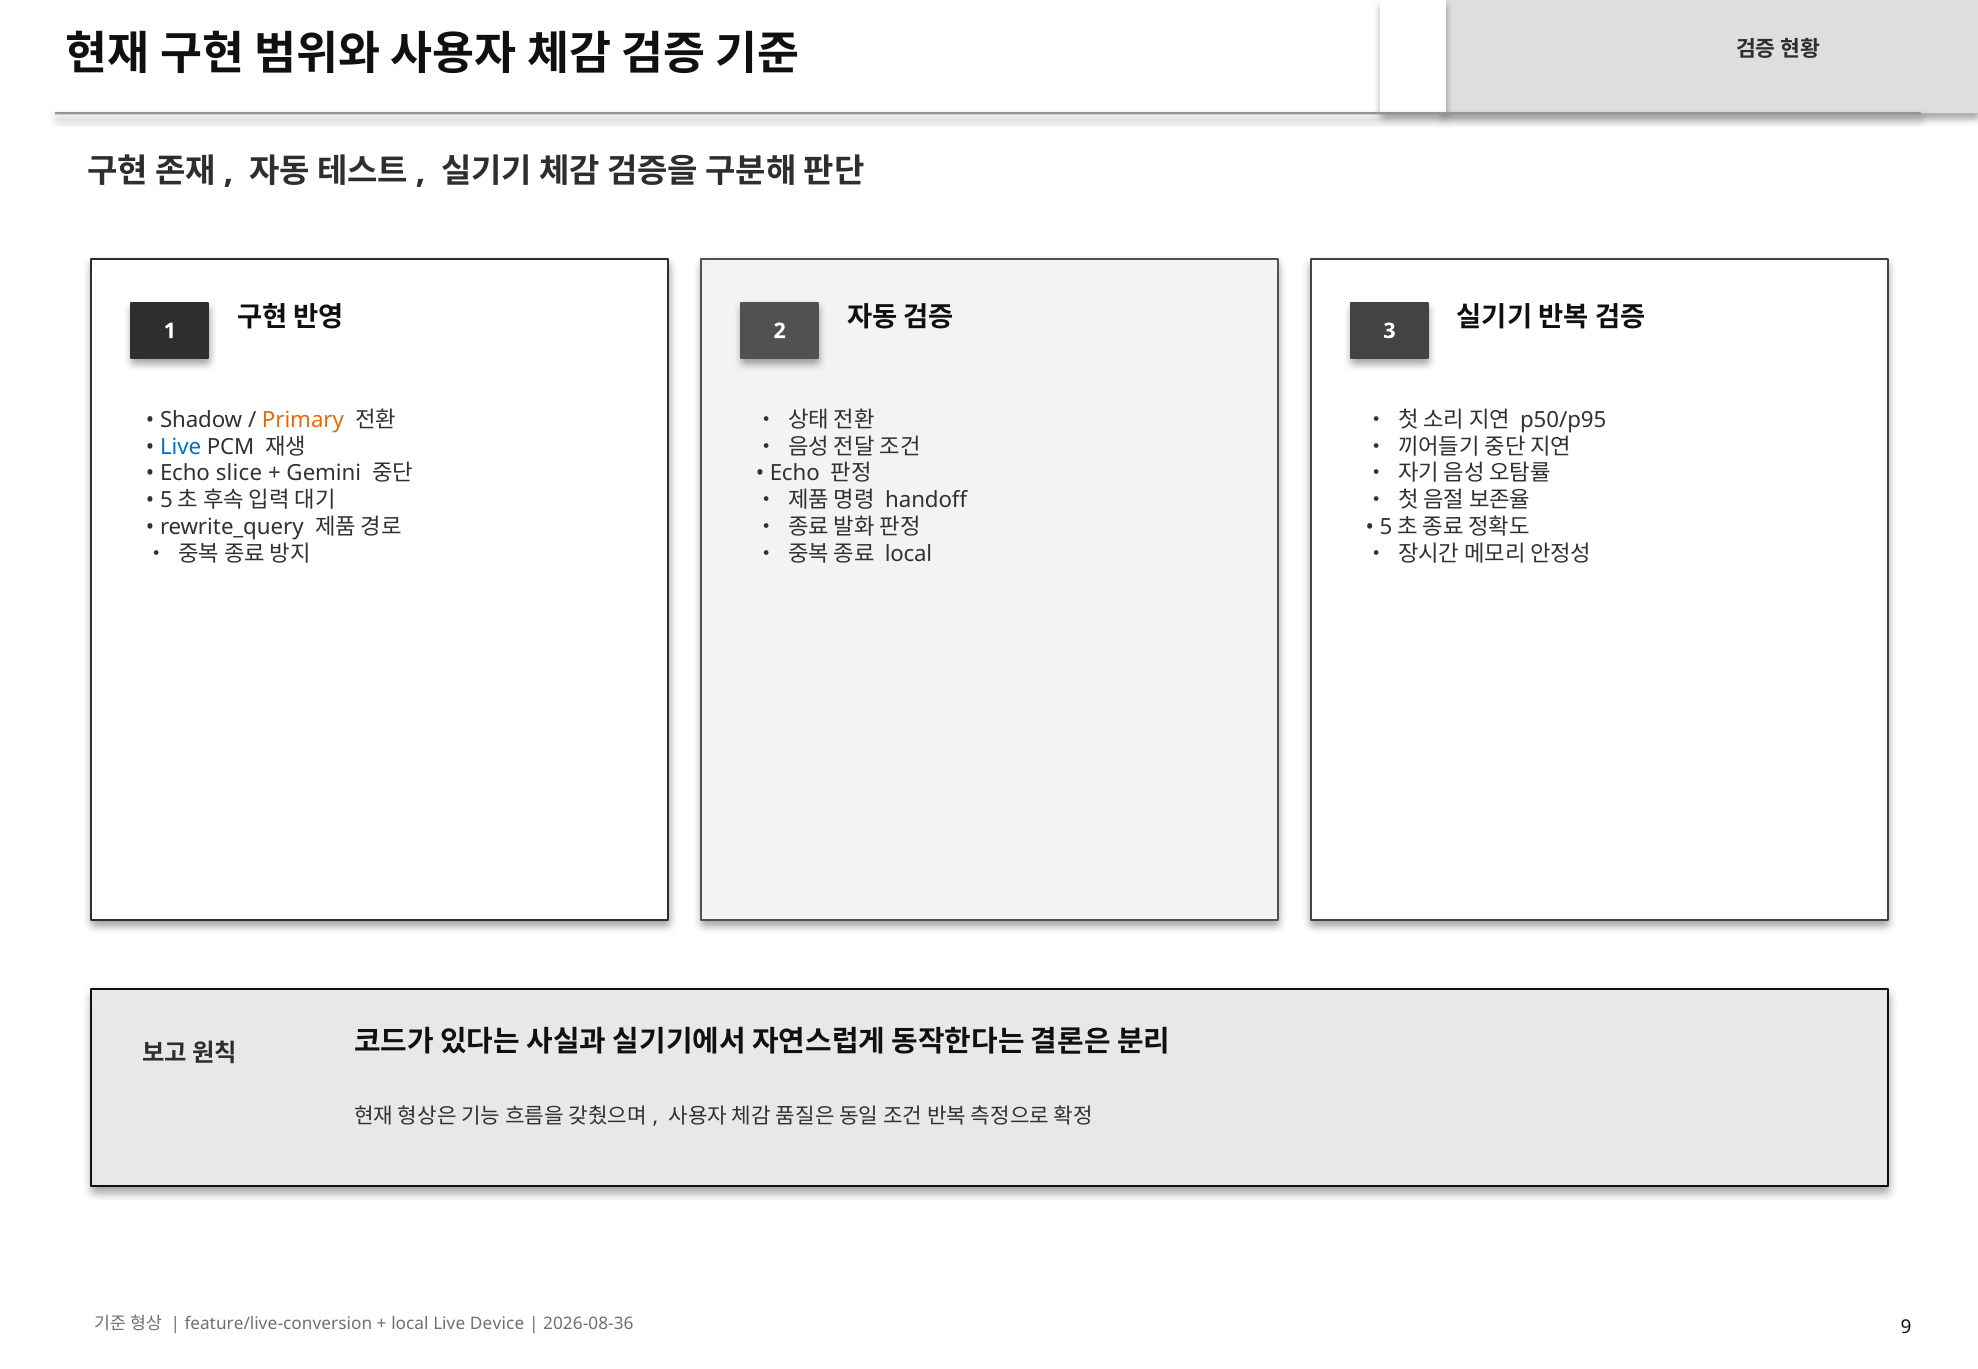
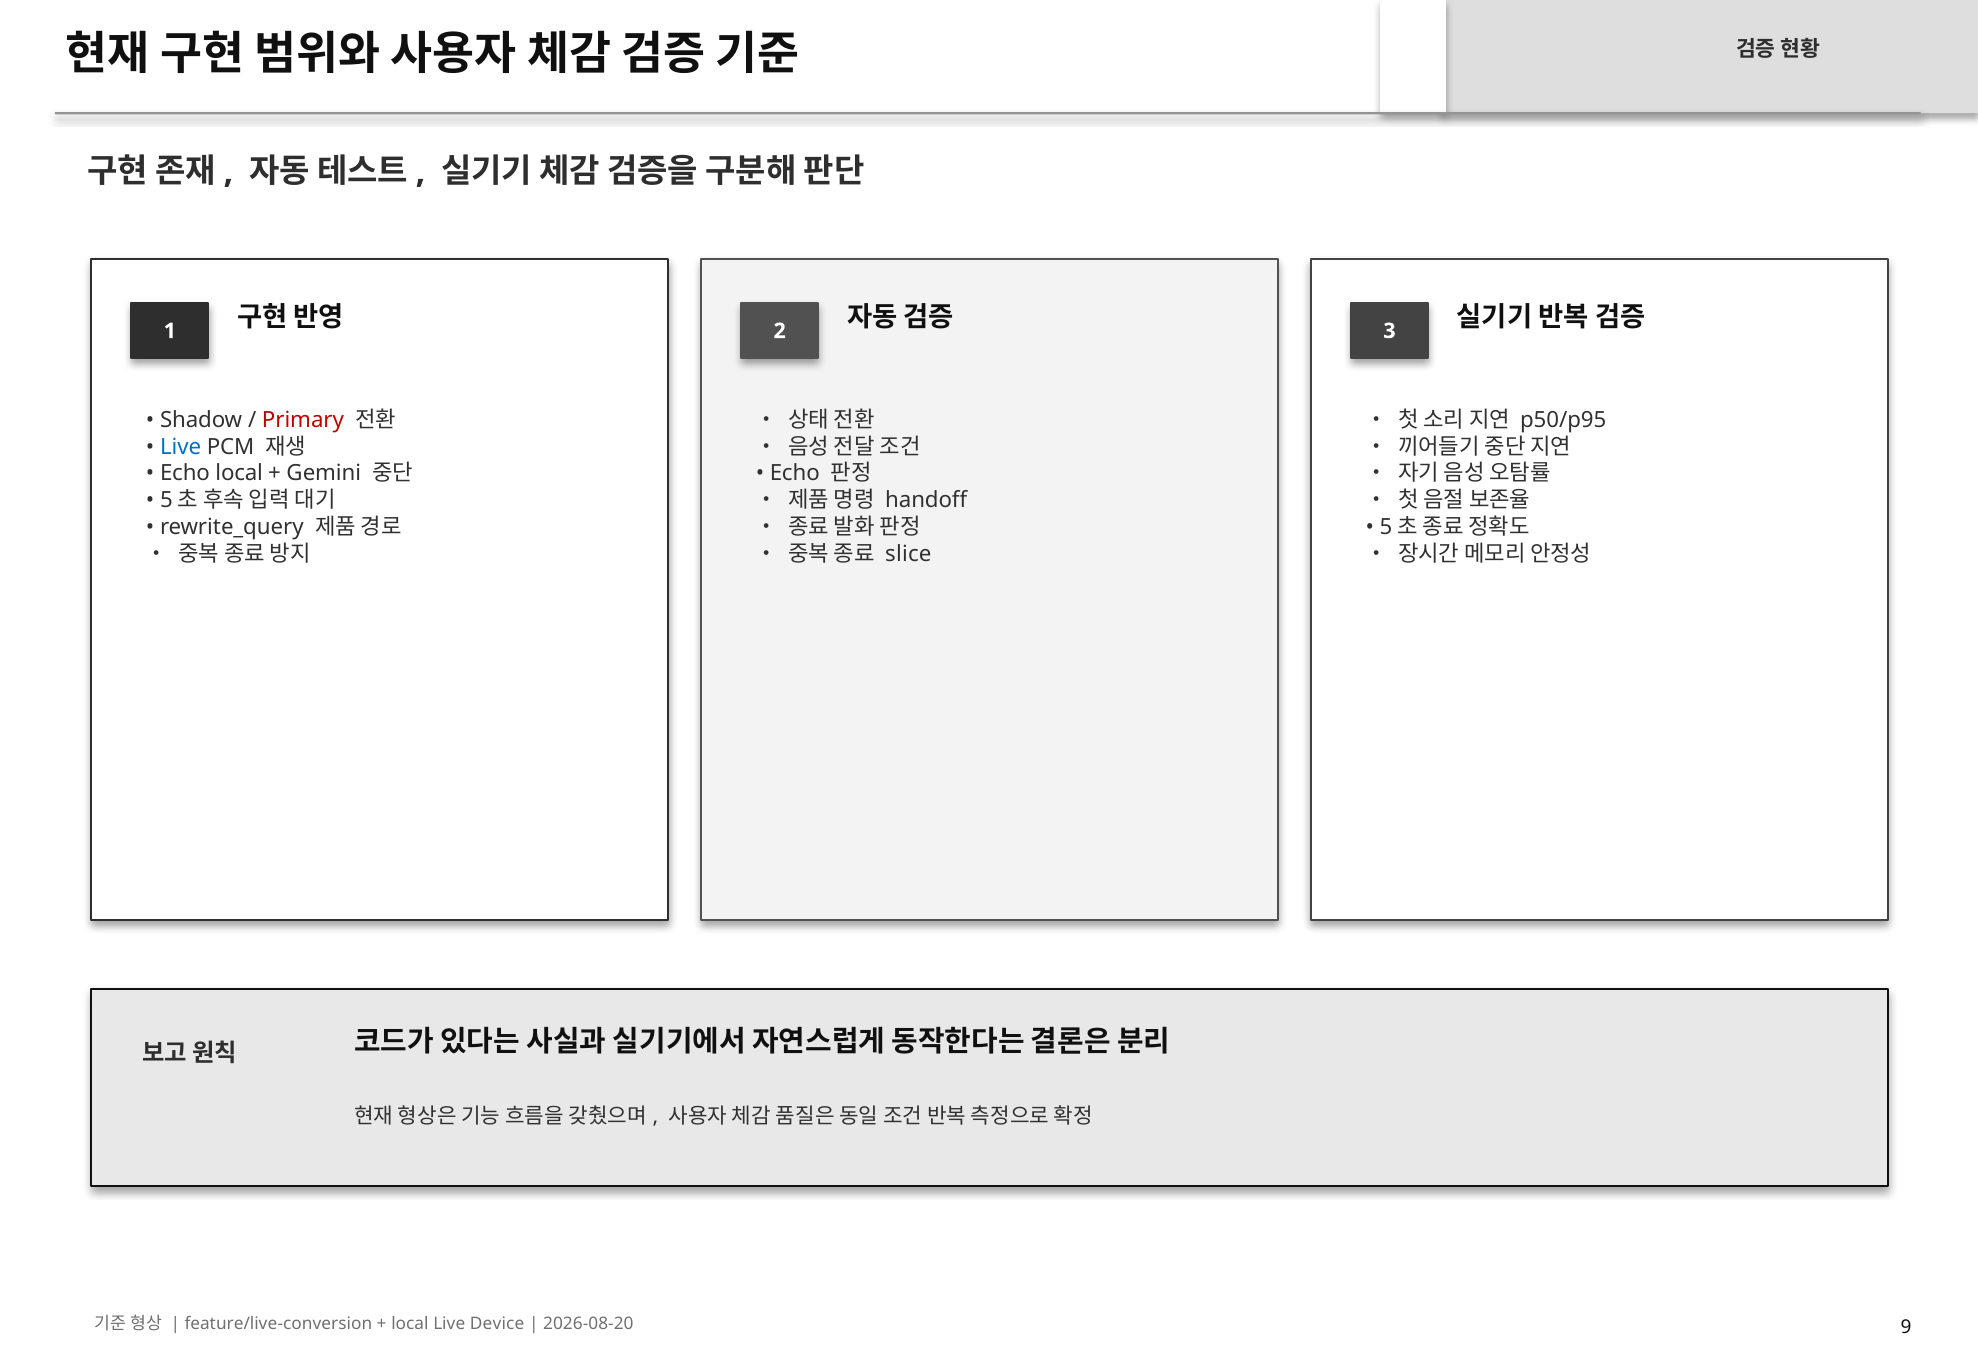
Primary colour: orange -> red
Echo slice: slice -> local
local at (909, 554): local -> slice
2026-08-36: 2026-08-36 -> 2026-08-20
